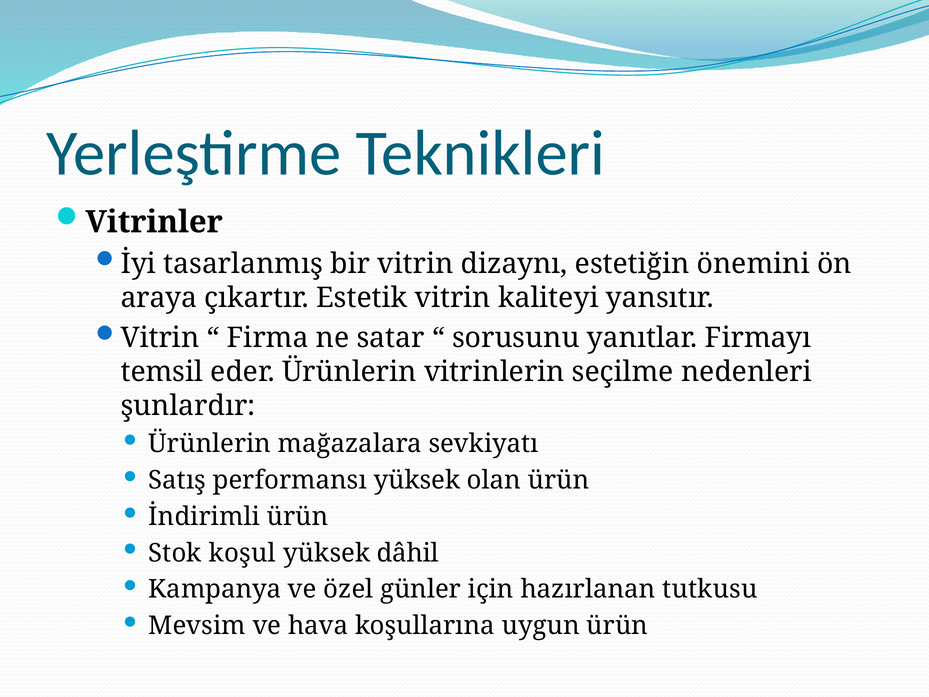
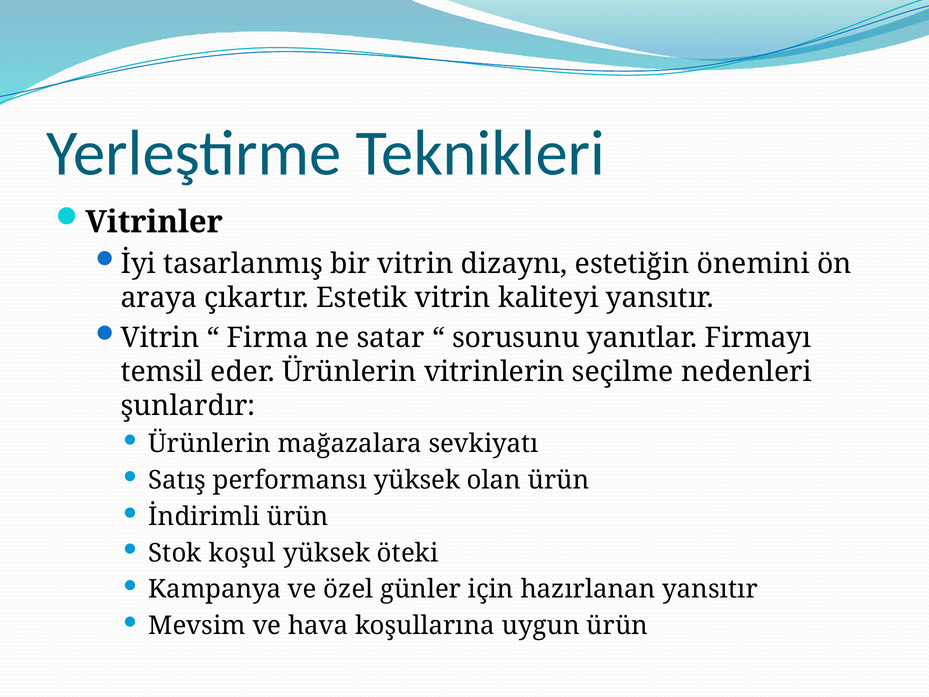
dâhil: dâhil -> öteki
hazırlanan tutkusu: tutkusu -> yansıtır
